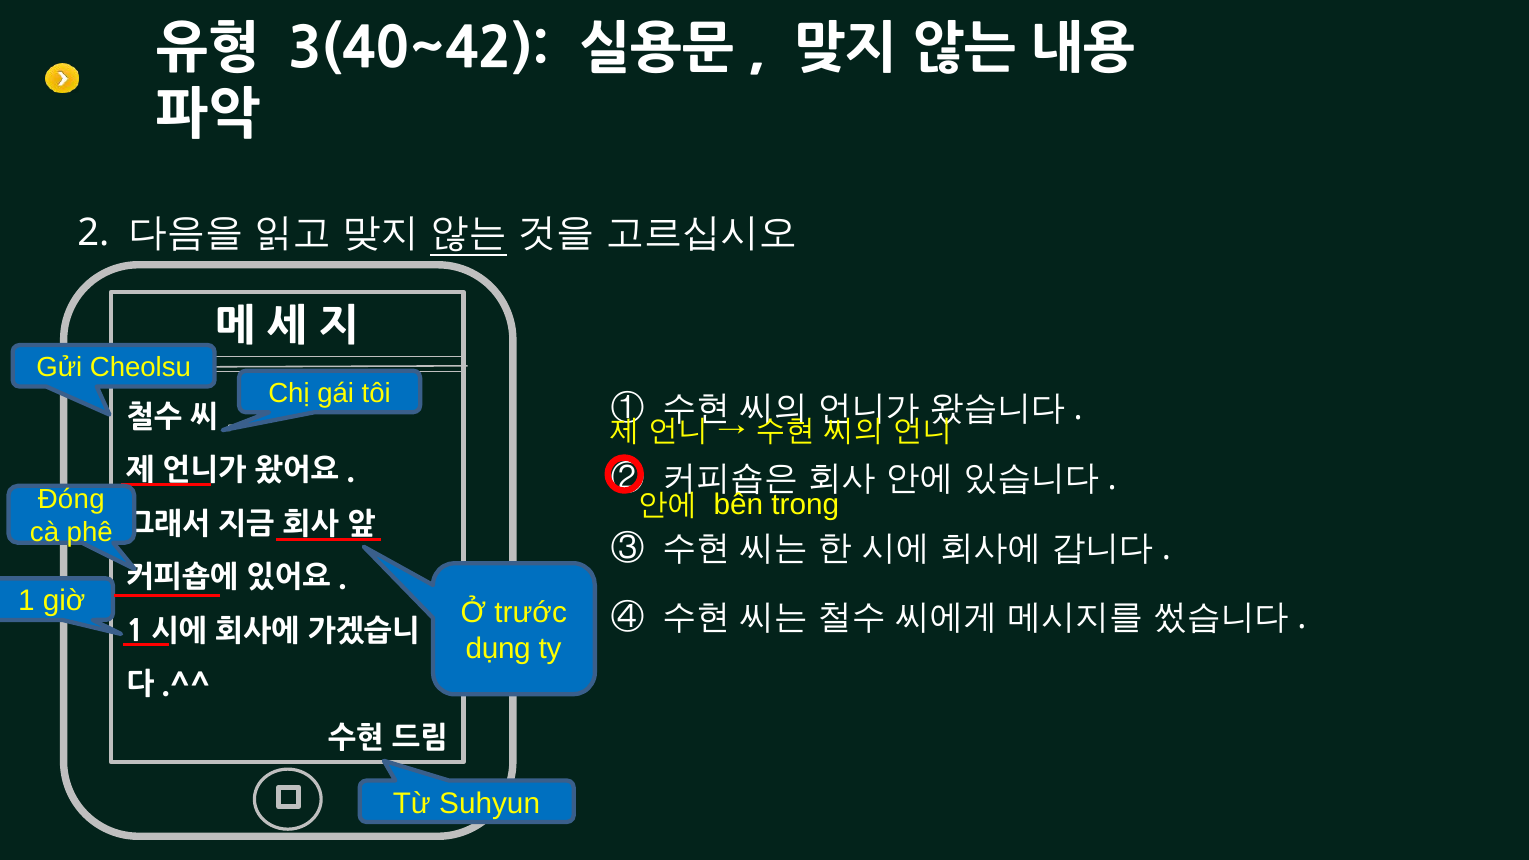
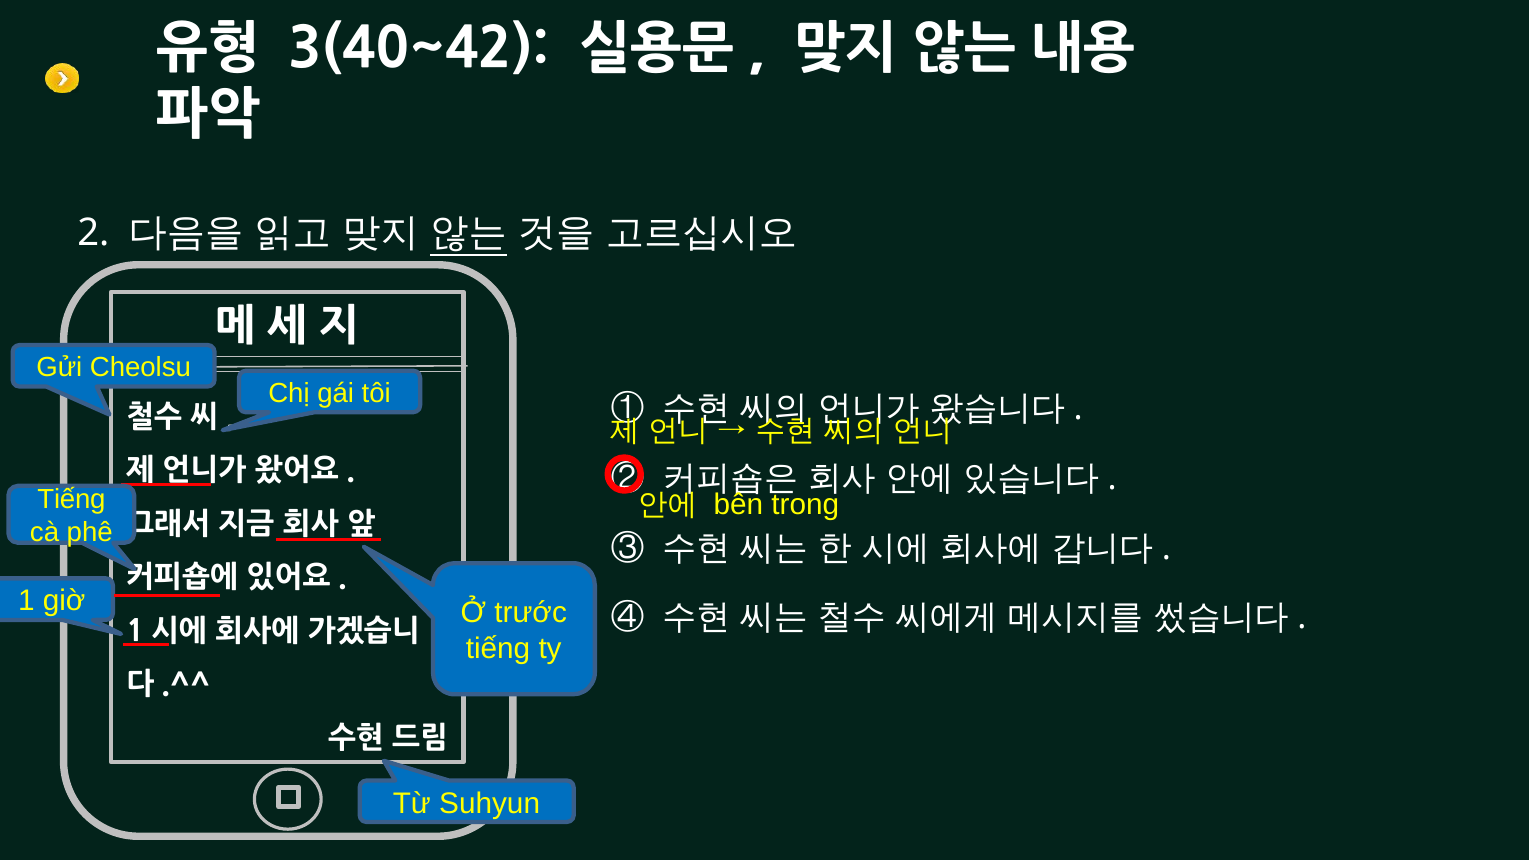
Đóng at (71, 500): Đóng -> Tiếng
dụng at (498, 649): dụng -> tiếng
